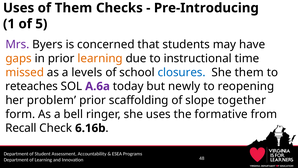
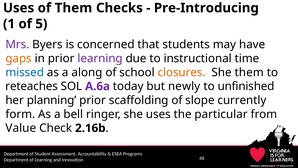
learning at (100, 58) colour: orange -> purple
missed colour: orange -> blue
levels: levels -> along
closures colour: blue -> orange
reopening: reopening -> unfinished
problem: problem -> planning
together: together -> currently
formative: formative -> particular
Recall: Recall -> Value
6.16b: 6.16b -> 2.16b
